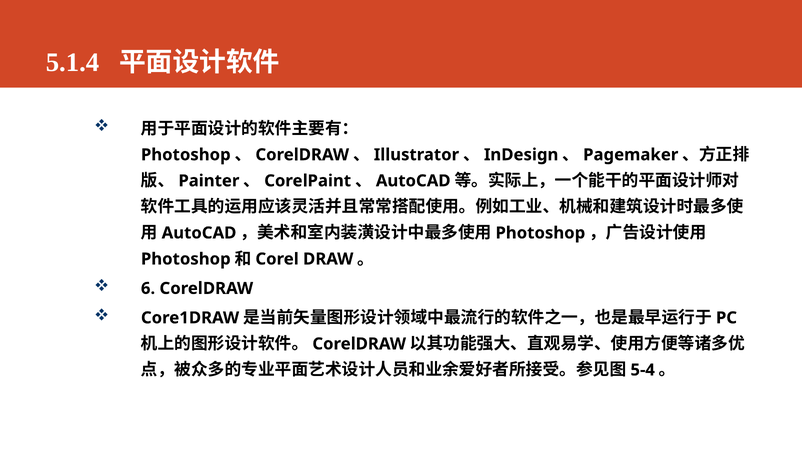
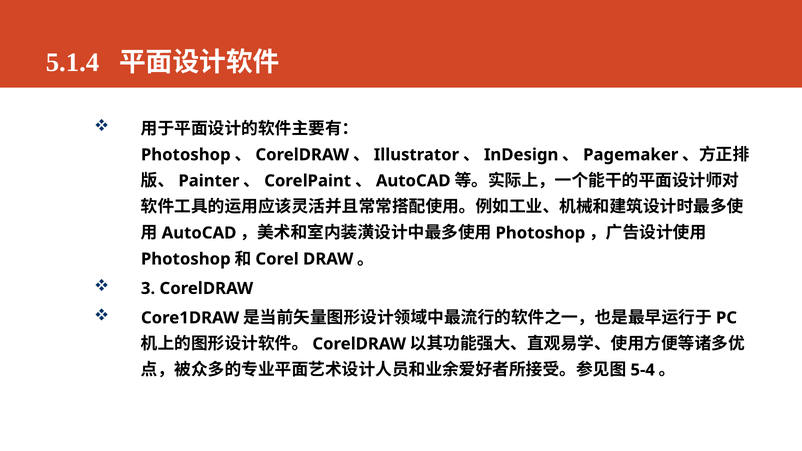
6: 6 -> 3
